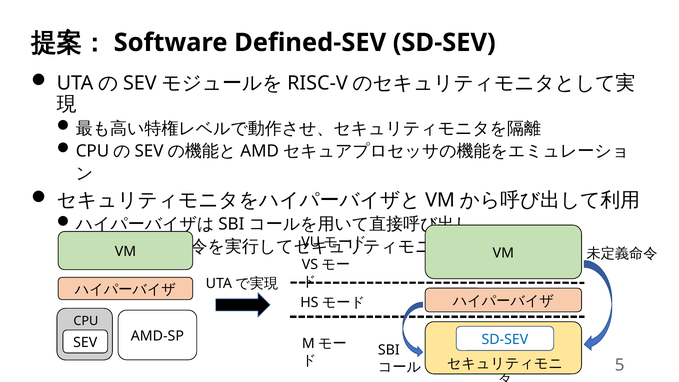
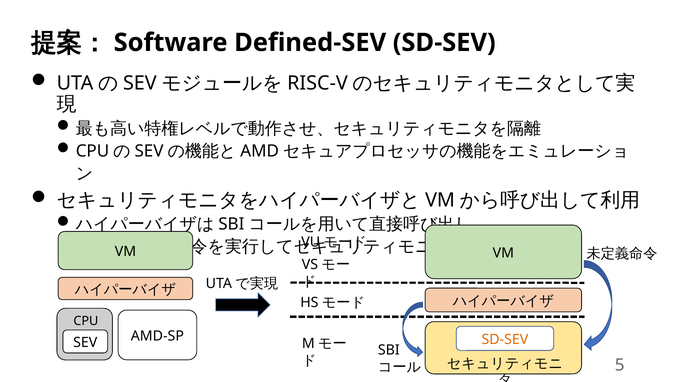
SD-SEV at (505, 339) colour: blue -> orange
